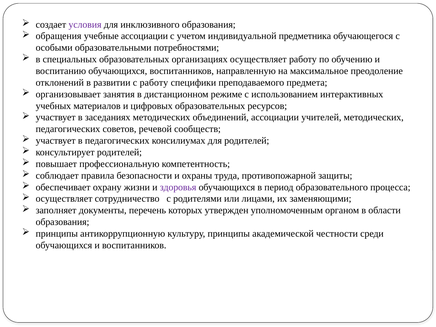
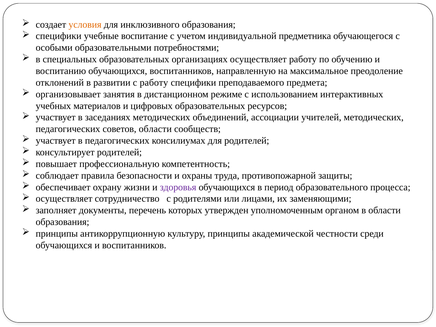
условия colour: purple -> orange
обращения at (59, 36): обращения -> специфики
учебные ассоциации: ассоциации -> воспитание
советов речевой: речевой -> области
